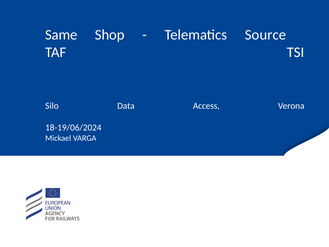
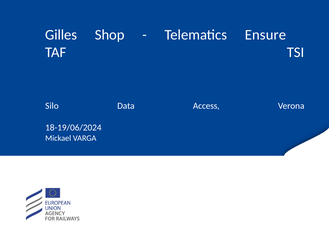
Same: Same -> Gilles
Source: Source -> Ensure
